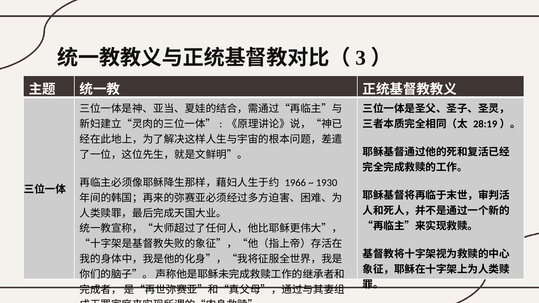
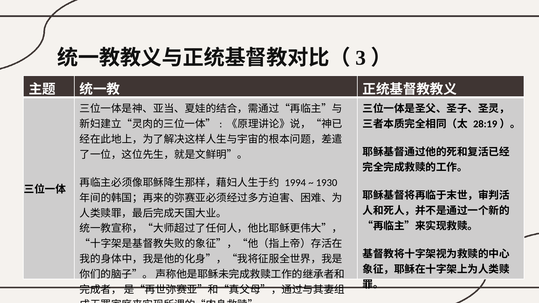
1966: 1966 -> 1994
